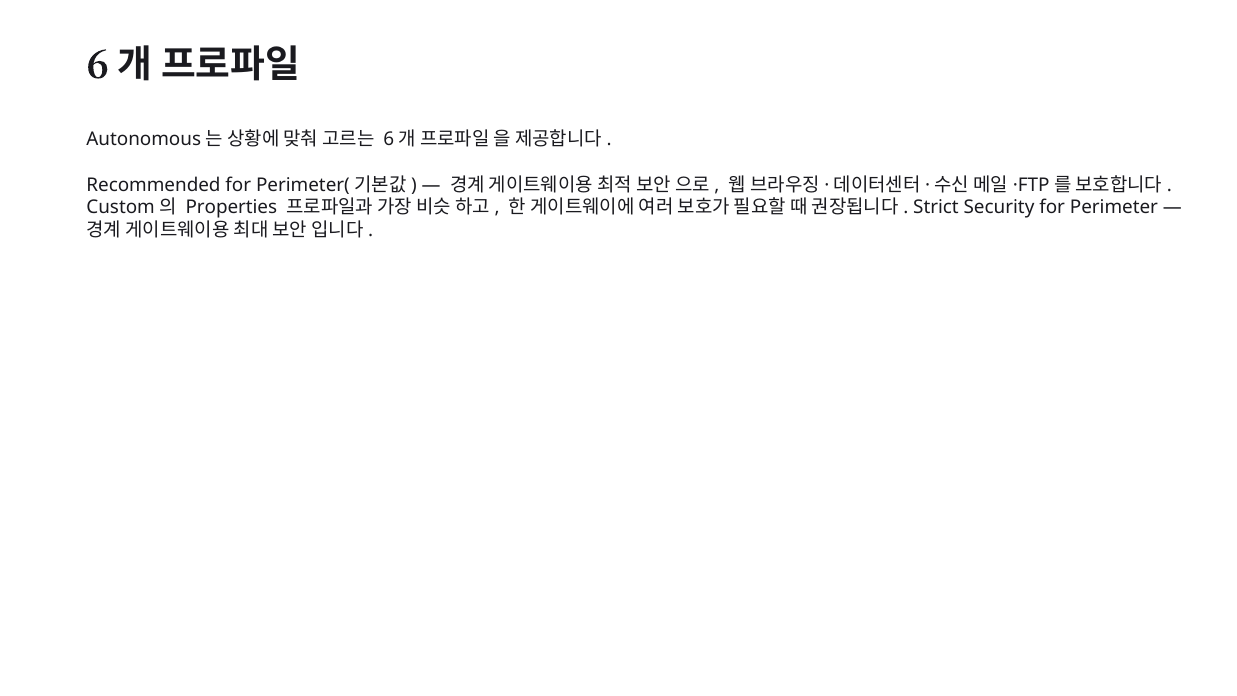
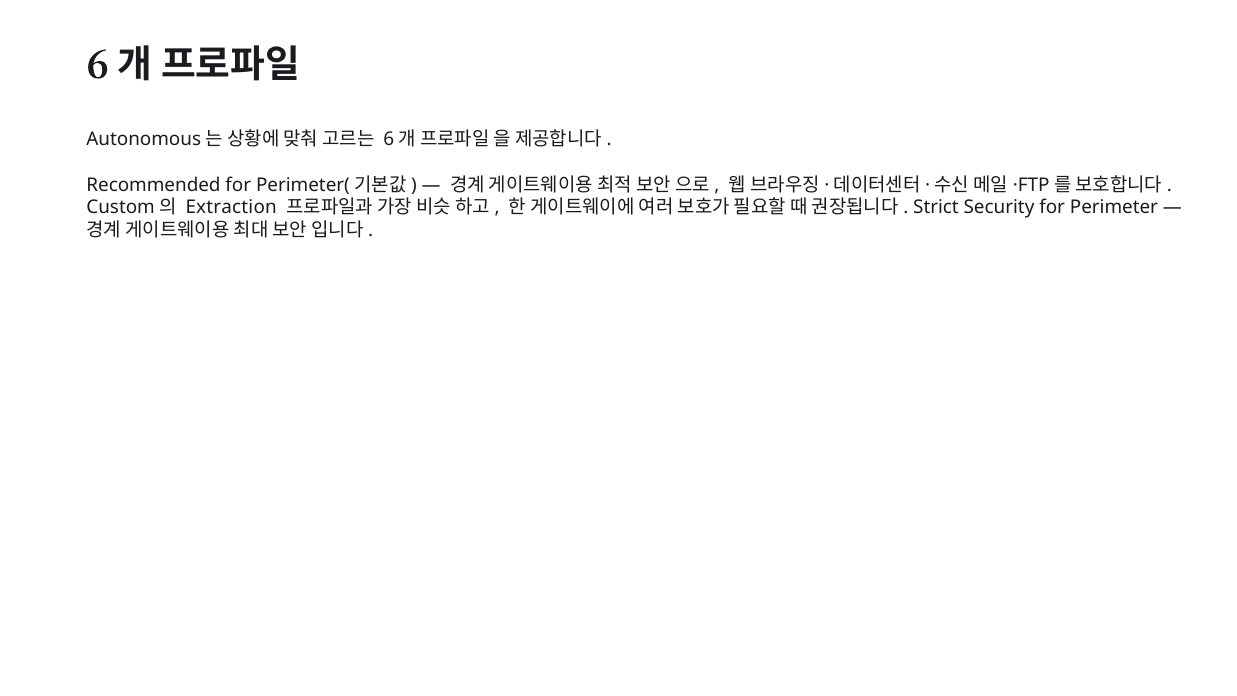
Properties: Properties -> Extraction
